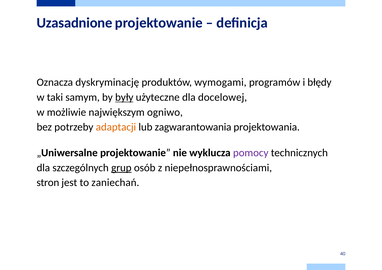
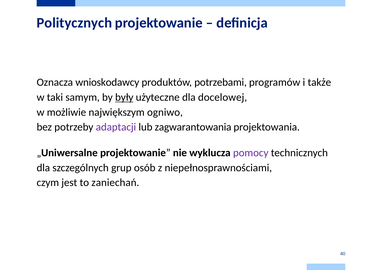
Uzasadnione: Uzasadnione -> Politycznych
dyskryminację: dyskryminację -> wnioskodawcy
wymogami: wymogami -> potrzebami
błędy: błędy -> także
adaptacji colour: orange -> purple
grup underline: present -> none
stron: stron -> czym
